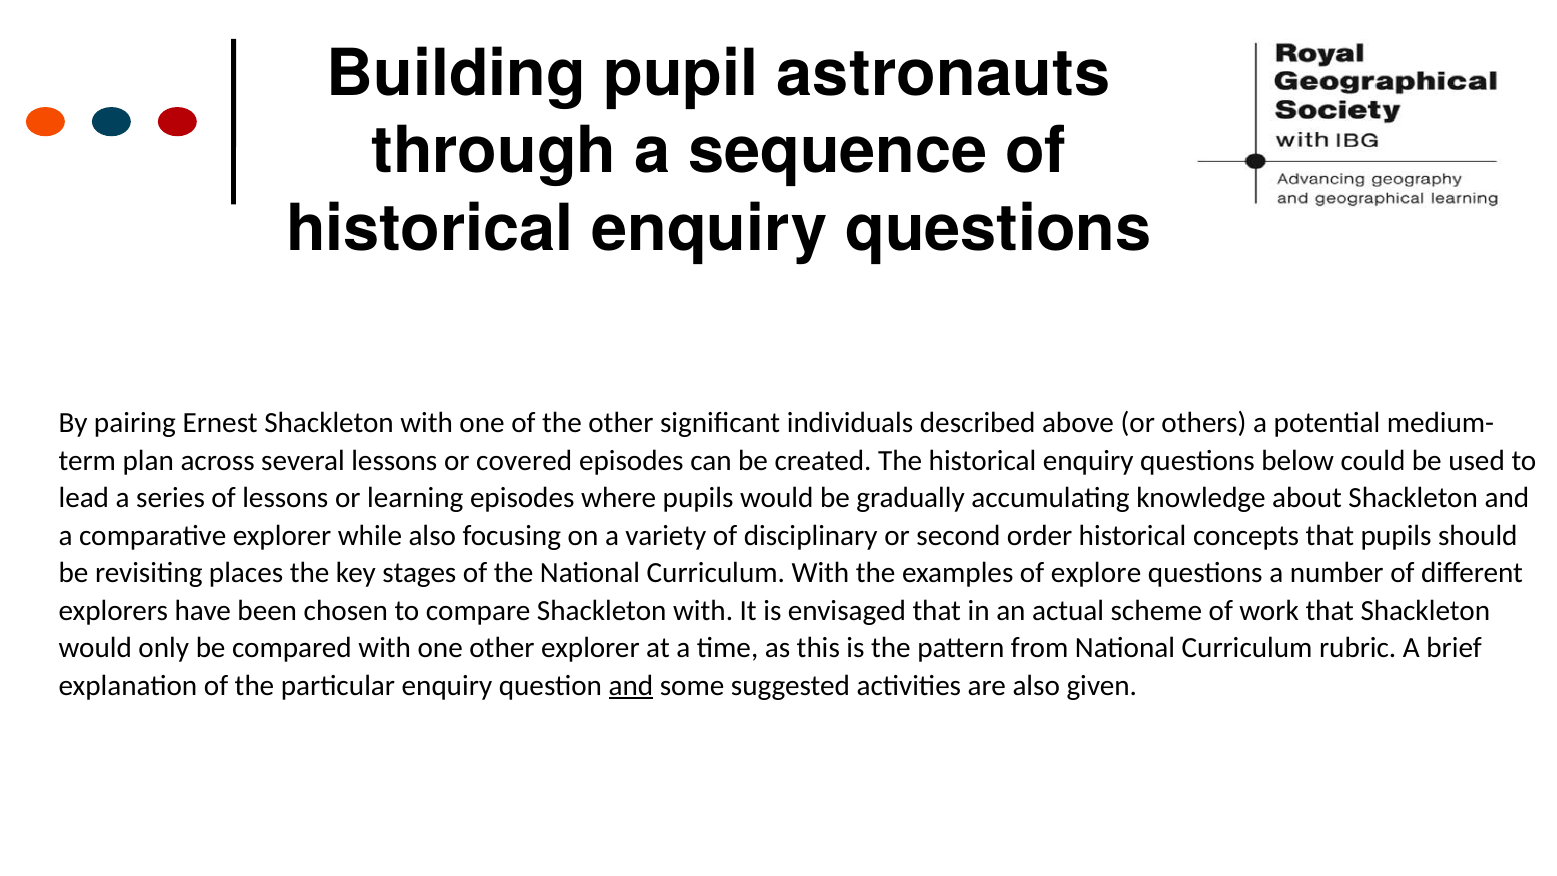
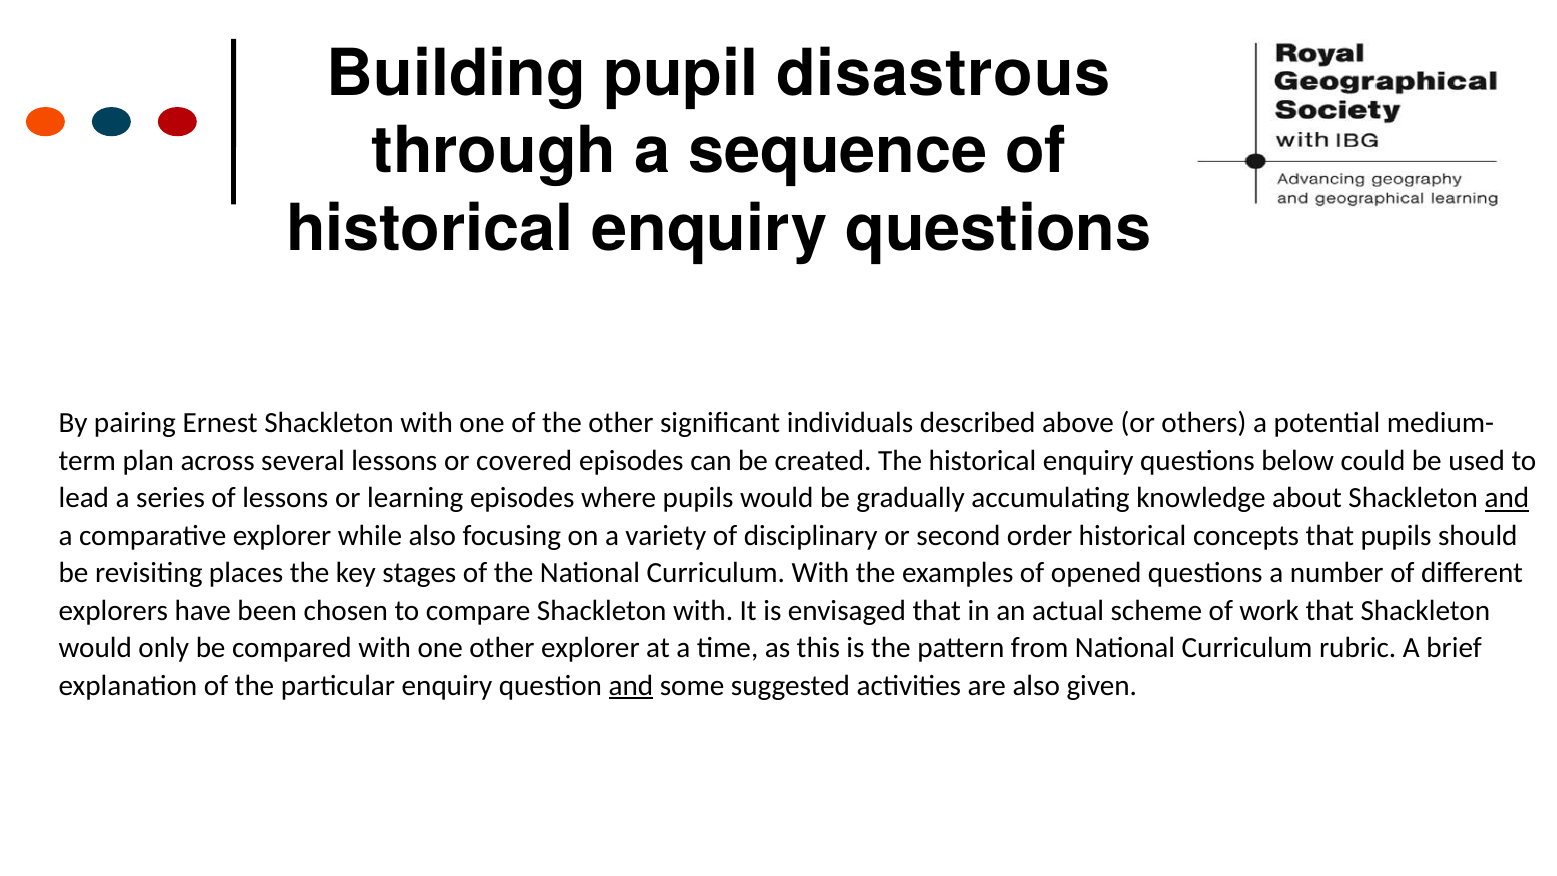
astronauts: astronauts -> disastrous
and at (1507, 498) underline: none -> present
explore: explore -> opened
